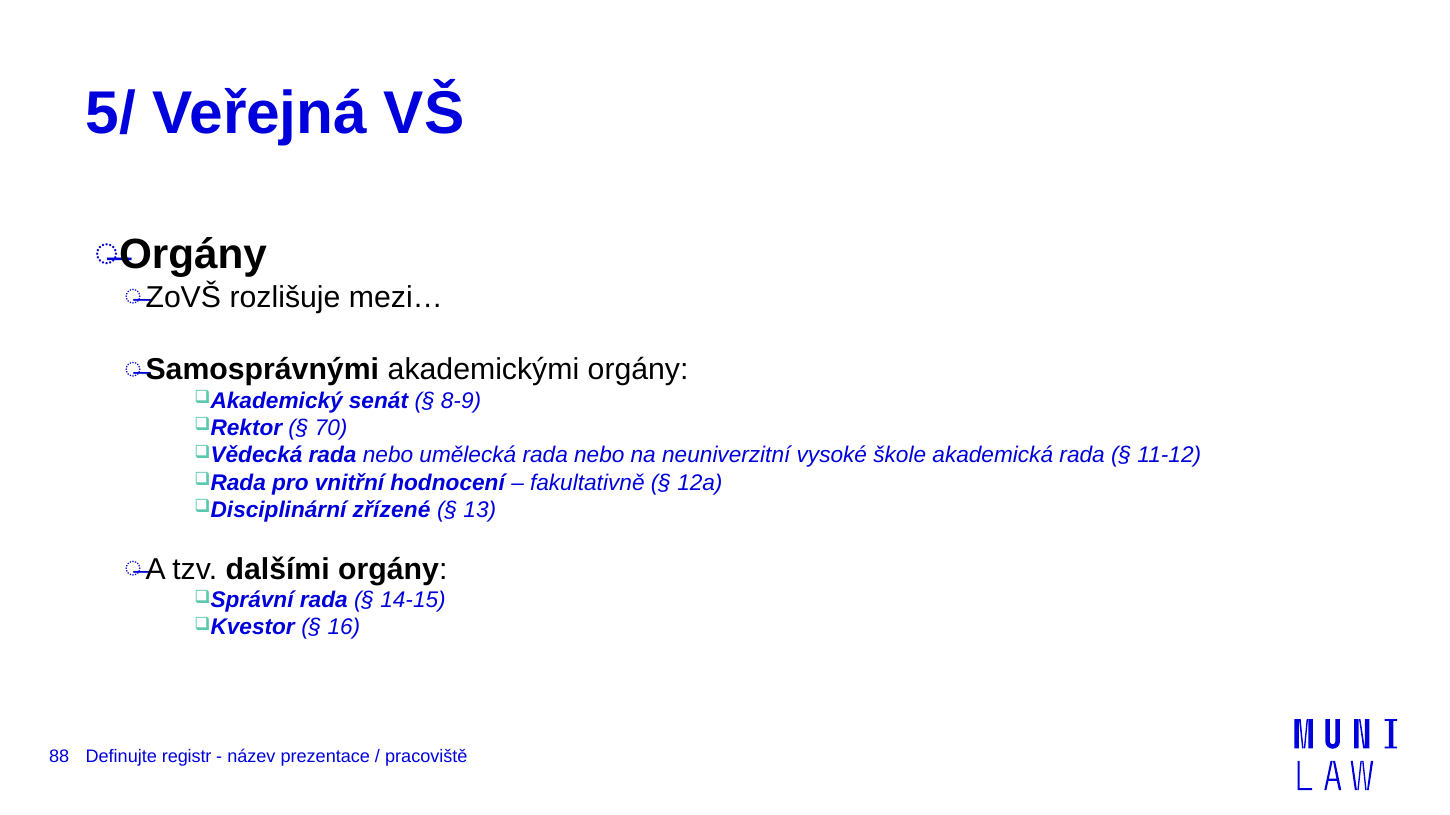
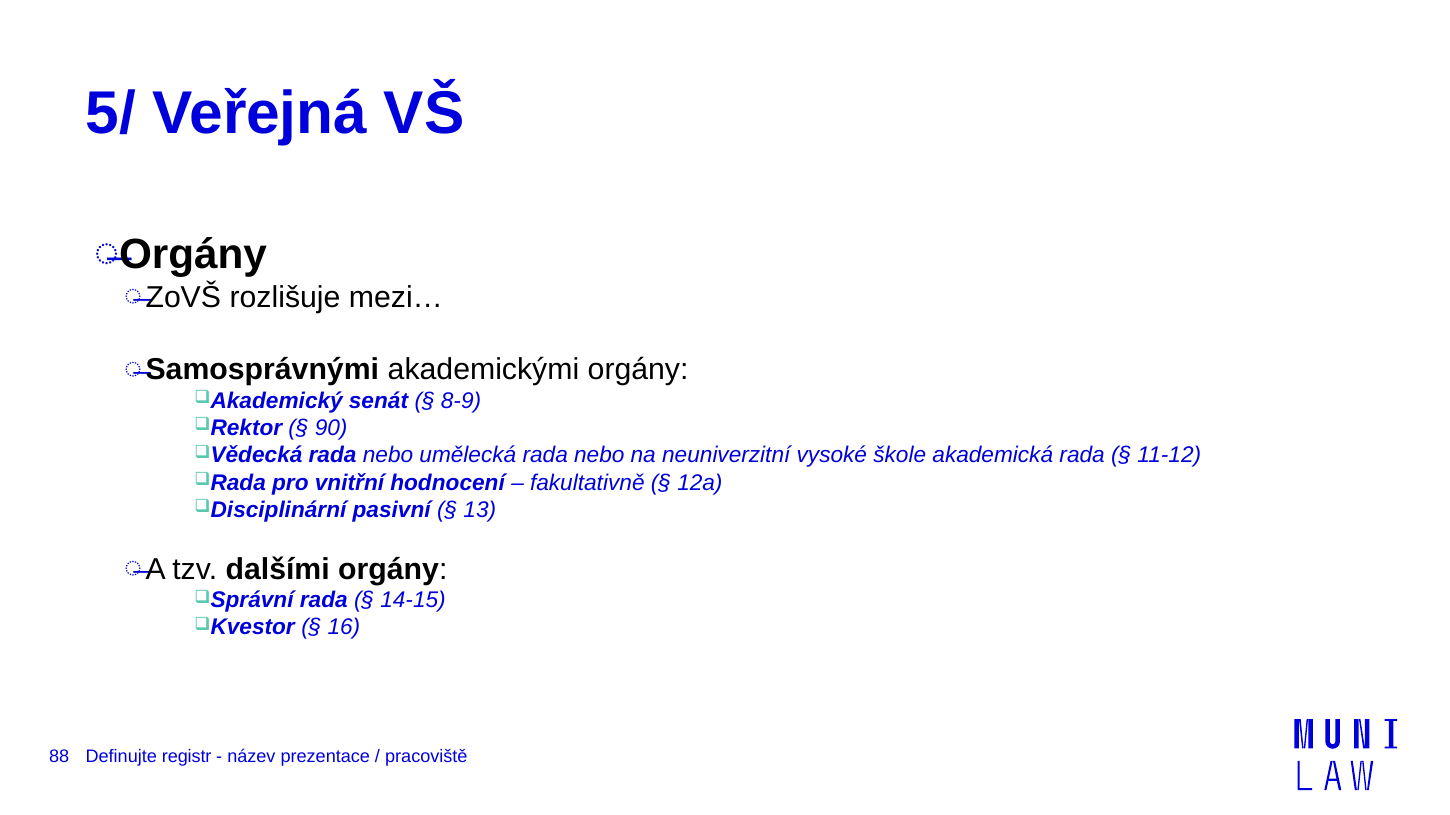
70: 70 -> 90
zřízené: zřízené -> pasivní
